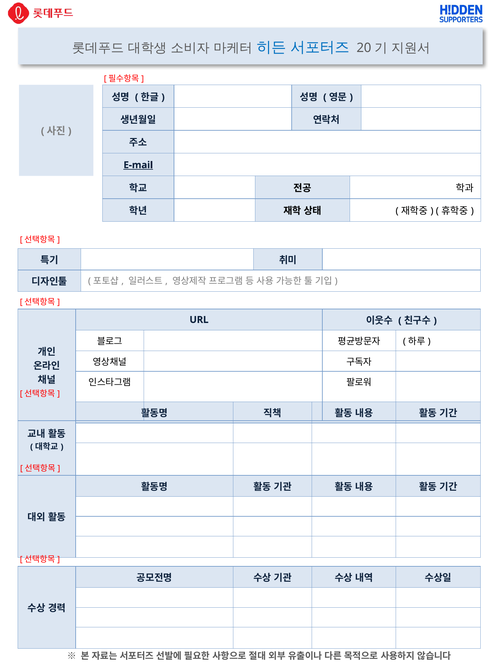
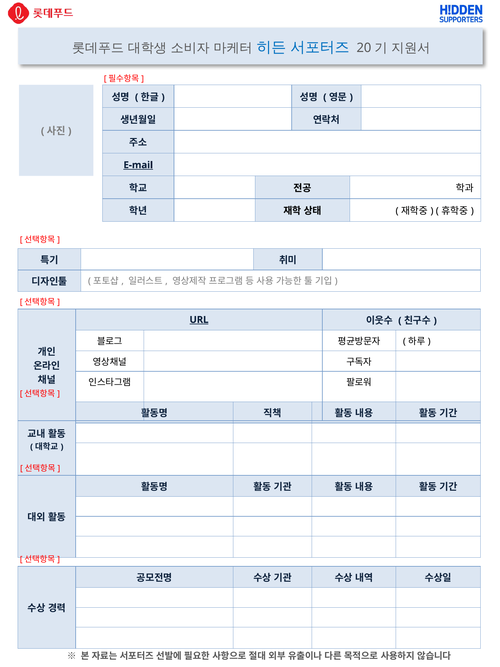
URL underline: none -> present
